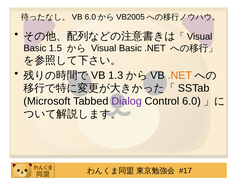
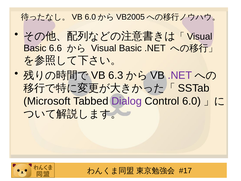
1.5: 1.5 -> 6.6
1.3: 1.3 -> 6.3
.NET at (180, 75) colour: orange -> purple
